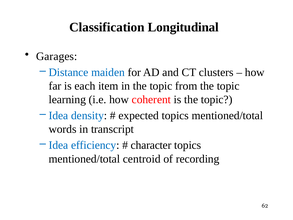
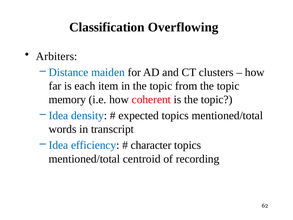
Longitudinal: Longitudinal -> Overflowing
Garages: Garages -> Arbiters
learning: learning -> memory
